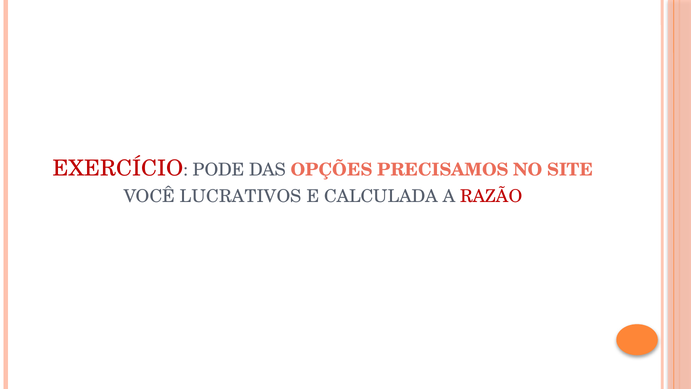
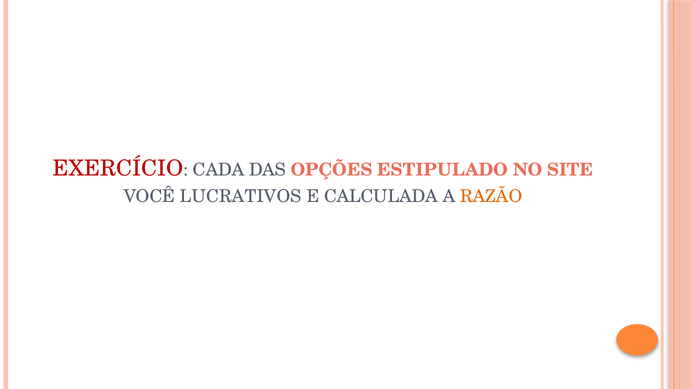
PODE: PODE -> CADA
PRECISAMOS: PRECISAMOS -> ESTIPULADO
RAZÃO colour: red -> orange
